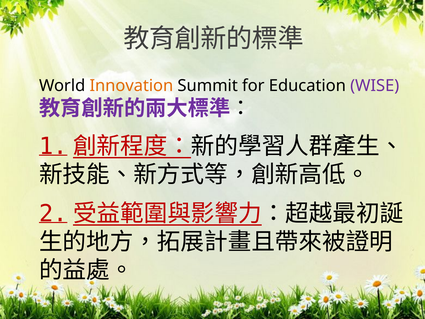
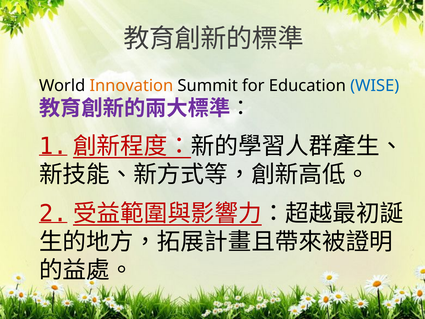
WISE colour: purple -> blue
